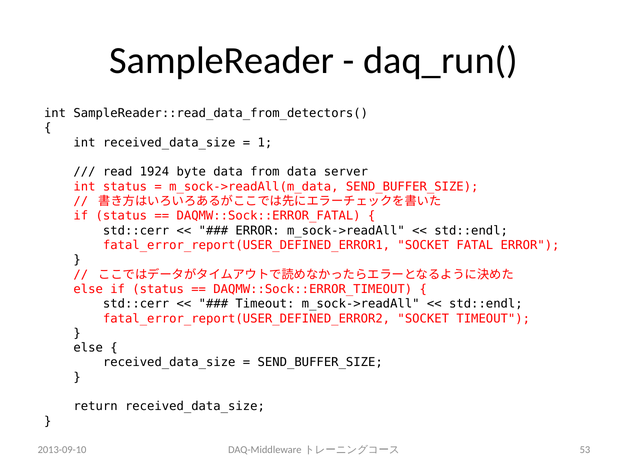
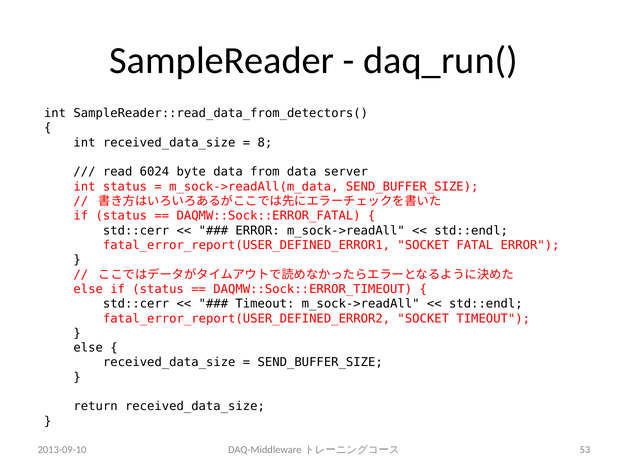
1: 1 -> 8
1924: 1924 -> 6024
